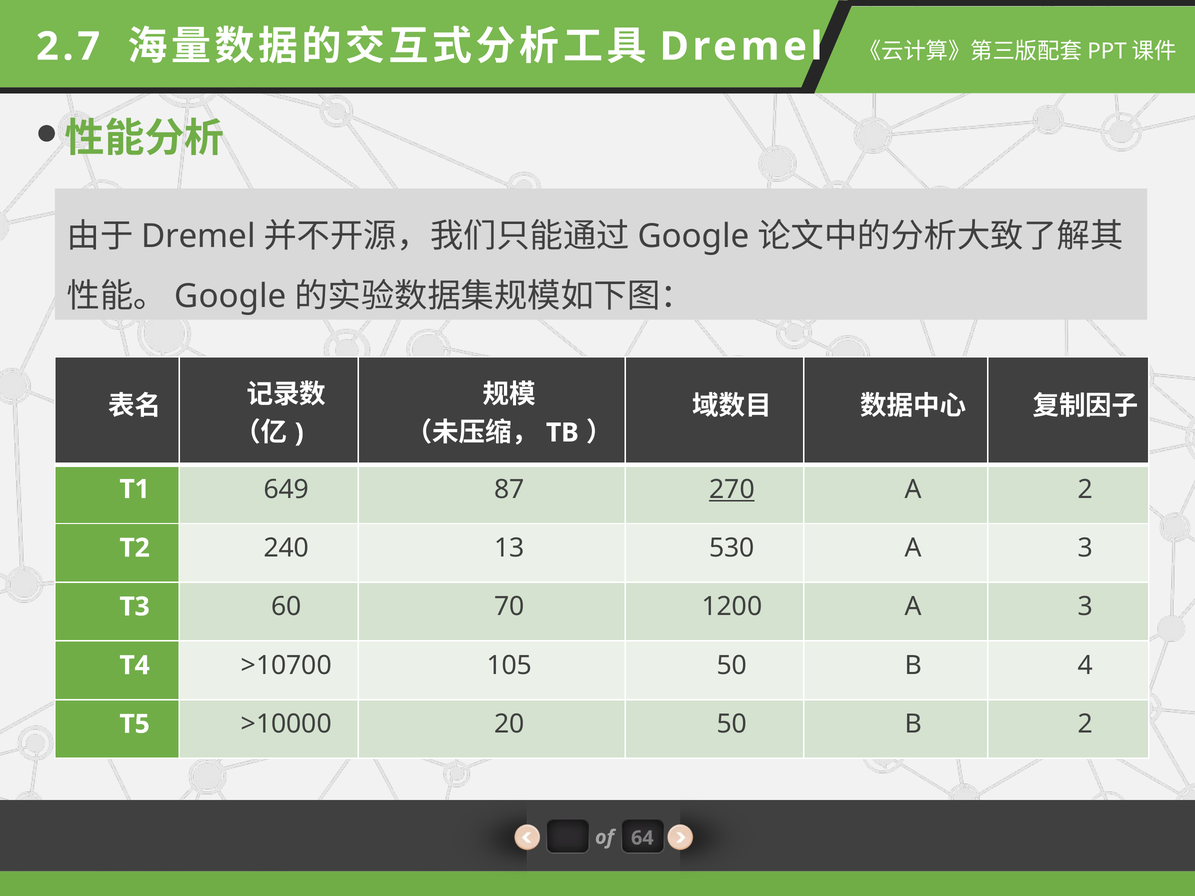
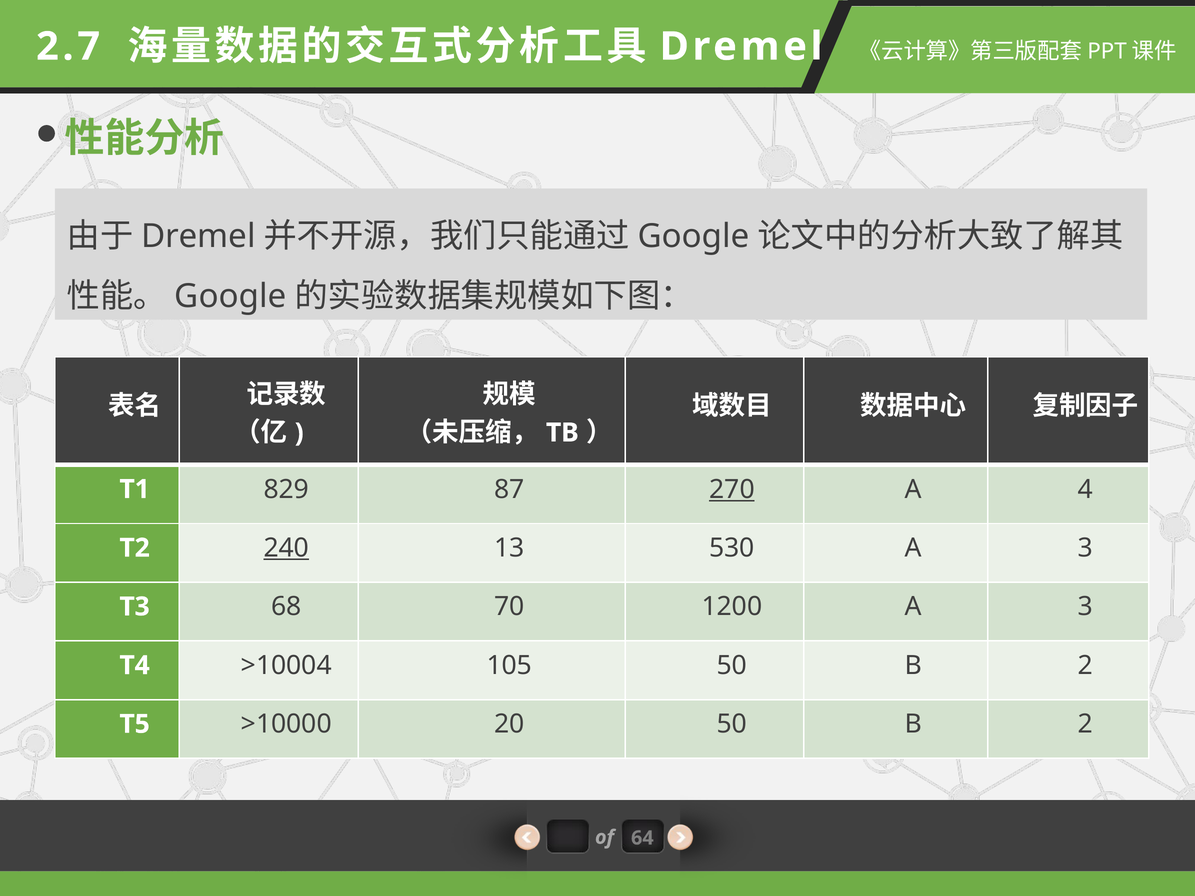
649: 649 -> 829
A 2: 2 -> 4
240 underline: none -> present
60: 60 -> 68
>10700: >10700 -> >10004
105 50 B 4: 4 -> 2
